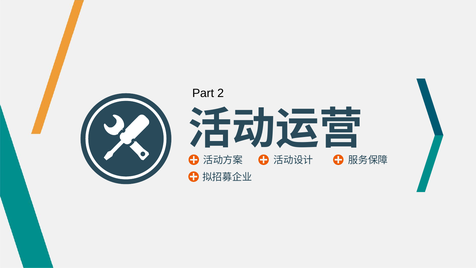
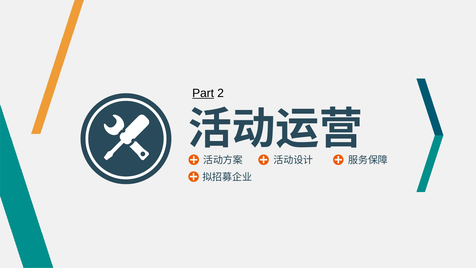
Part underline: none -> present
